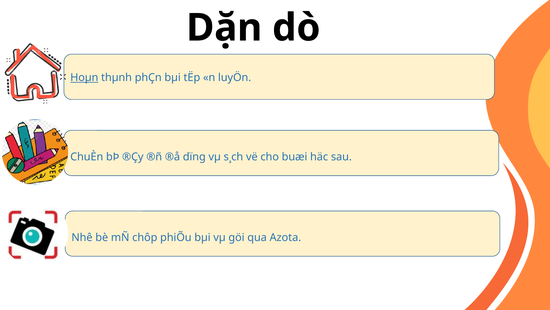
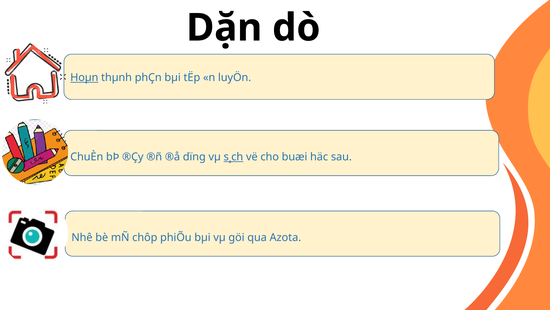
s¸ch underline: none -> present
